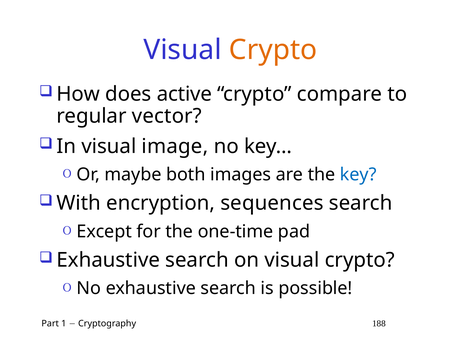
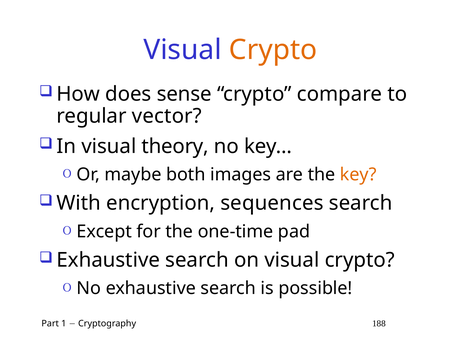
active: active -> sense
image: image -> theory
key colour: blue -> orange
